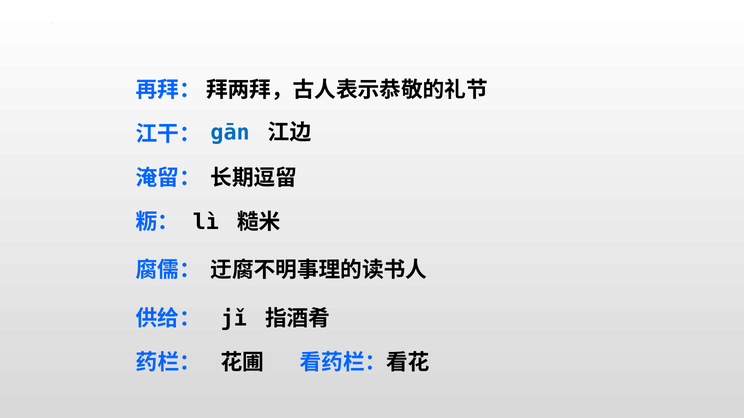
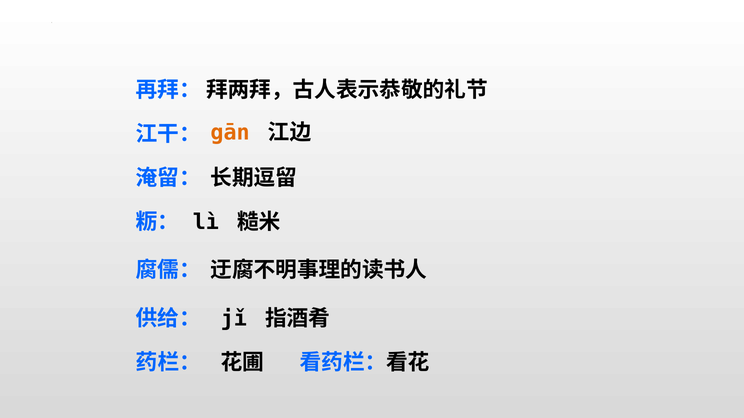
gān colour: blue -> orange
